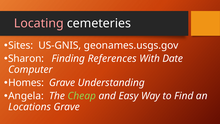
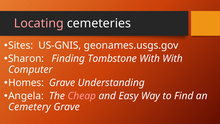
References: References -> Tombstone
With Date: Date -> With
Cheap colour: light green -> pink
Locations: Locations -> Cemetery
